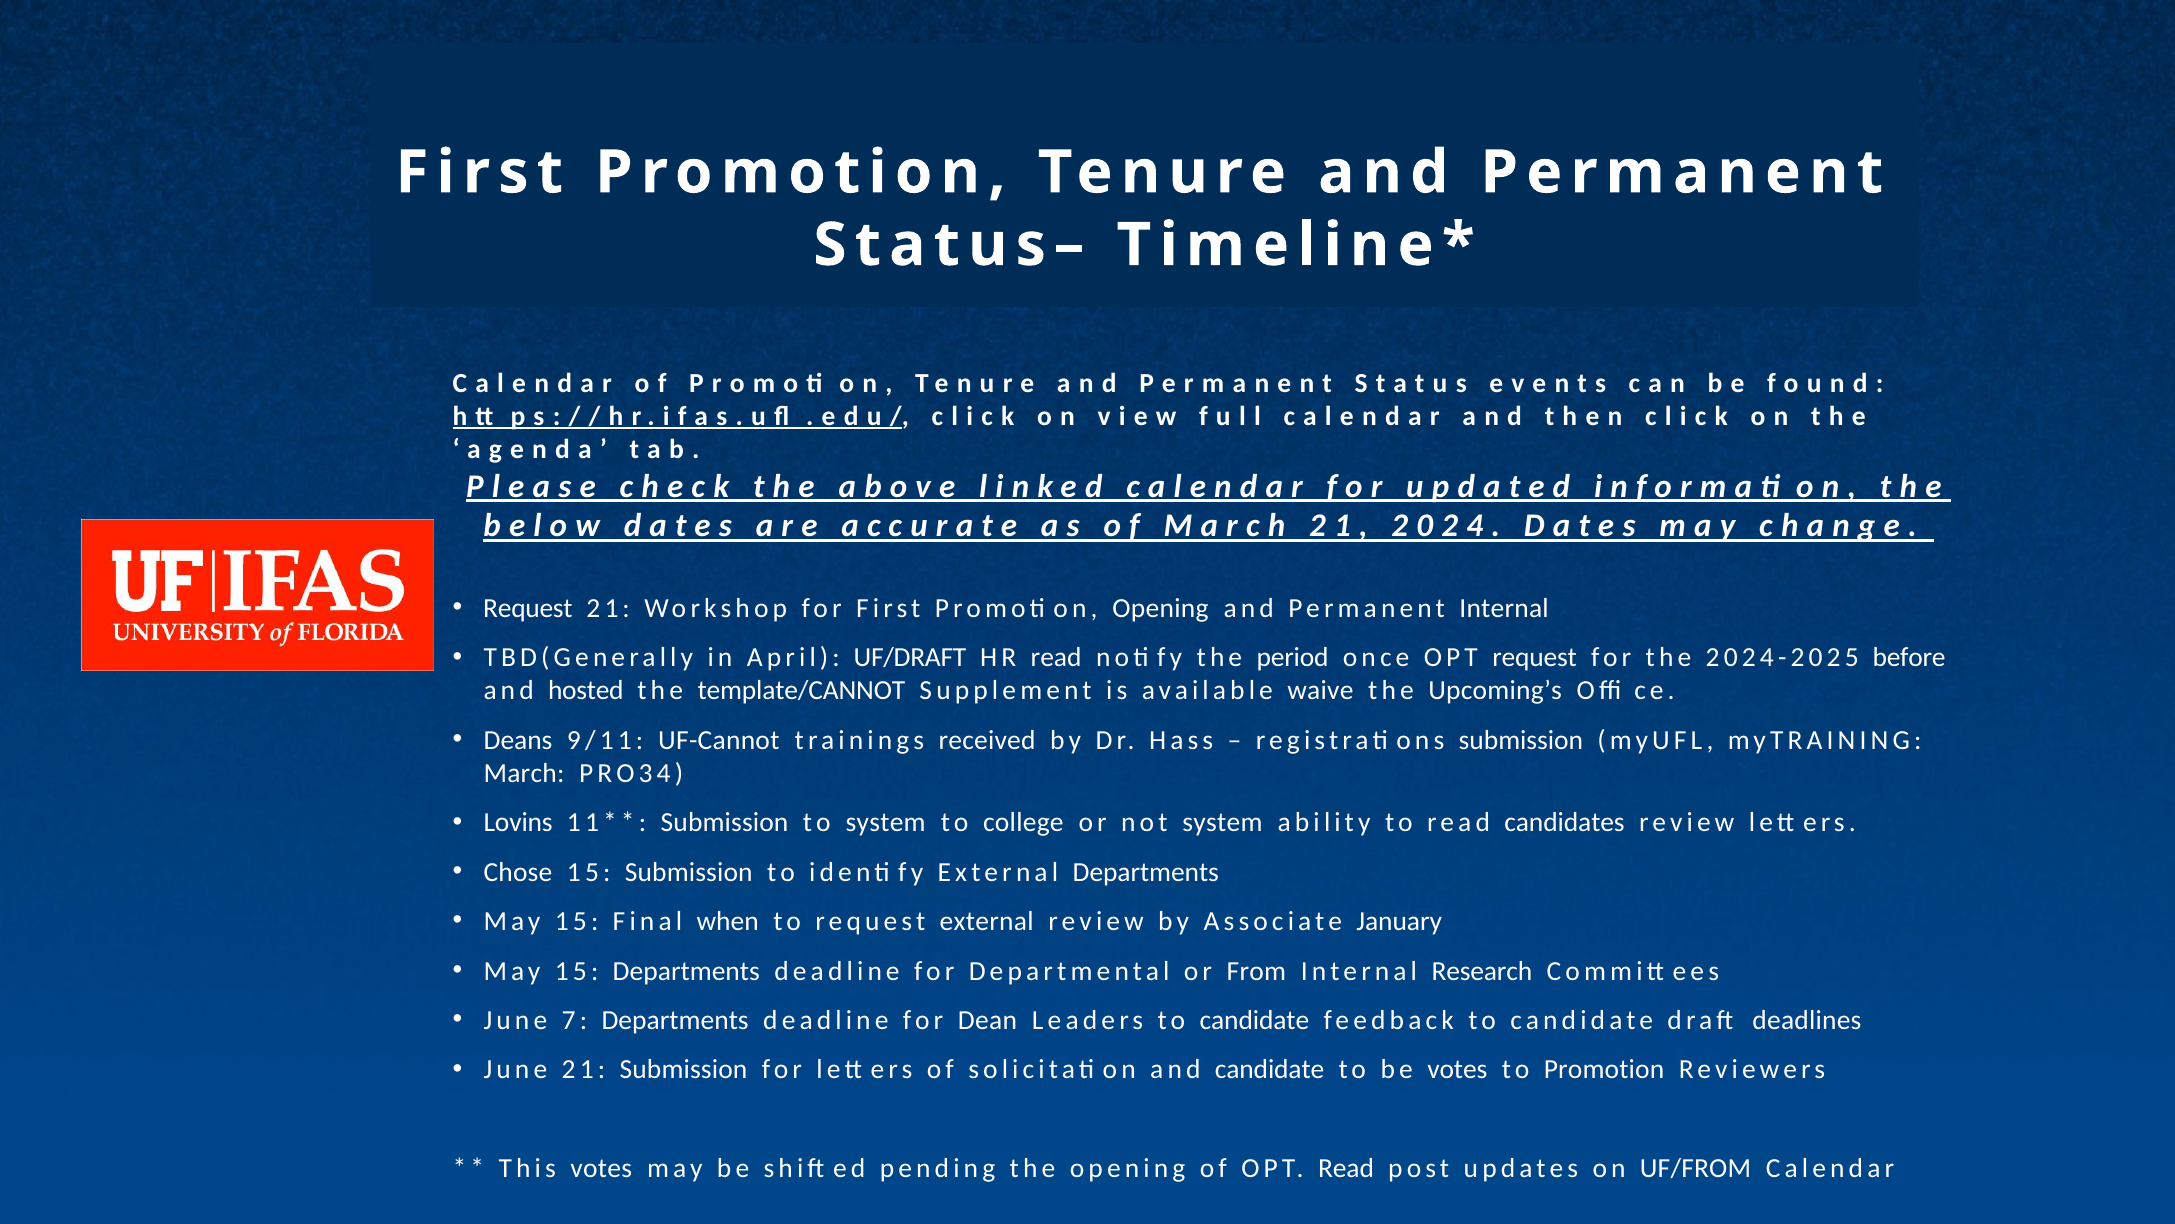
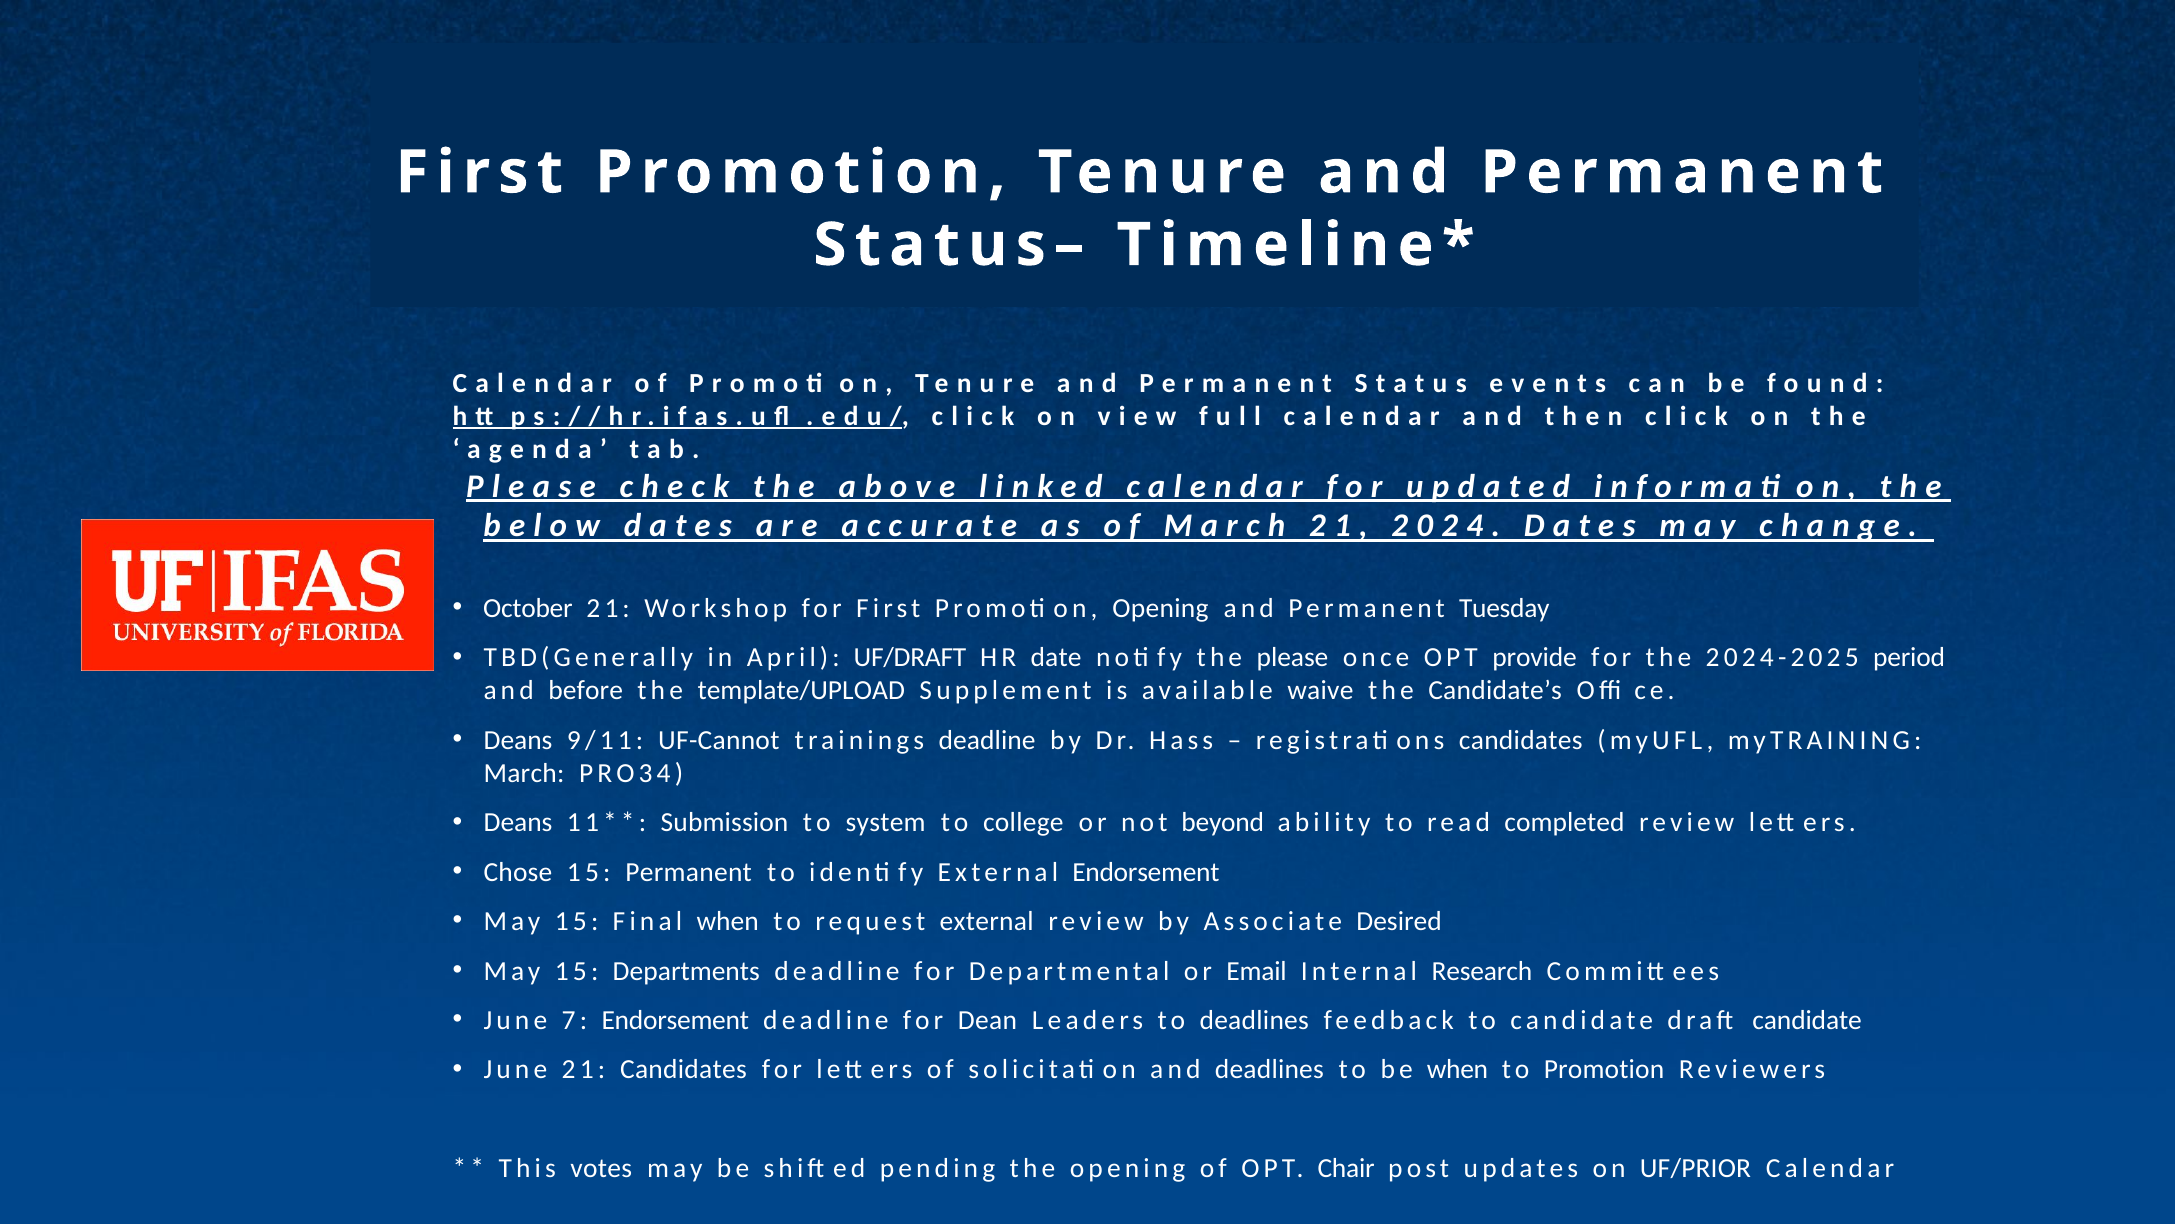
Request at (528, 608): Request -> October
Permanent Internal: Internal -> Tuesday
HR read: read -> date
period: period -> please
OPT request: request -> provide
before: before -> period
hosted: hosted -> before
template/CANNOT: template/CANNOT -> template/UPLOAD
Upcoming’s: Upcoming’s -> Candidate’s
trainings received: received -> deadline
submission at (1521, 740): submission -> candidates
Lovins at (518, 822): Lovins -> Deans
not system: system -> beyond
candidates: candidates -> completed
15 Submission: Submission -> Permanent
External Departments: Departments -> Endorsement
January: January -> Desired
From: From -> Email
7 Departments: Departments -> Endorsement
Leaders to candidate: candidate -> deadlines
draft deadlines: deadlines -> candidate
21 Submission: Submission -> Candidates
and candidate: candidate -> deadlines
be votes: votes -> when
OPT Read: Read -> Chair
UF/FROM: UF/FROM -> UF/PRIOR
